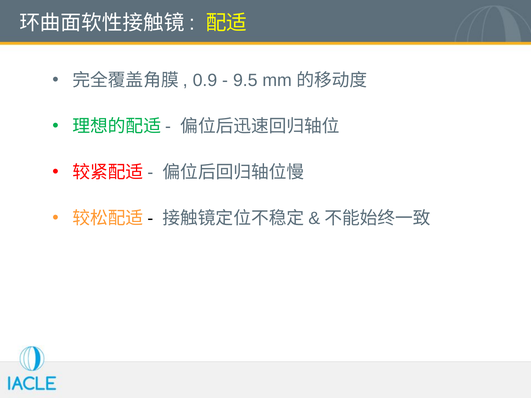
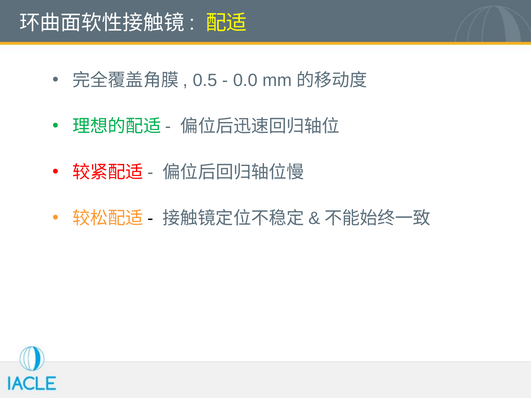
0.9: 0.9 -> 0.5
9.5: 9.5 -> 0.0
